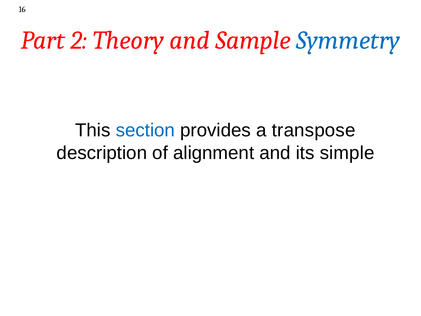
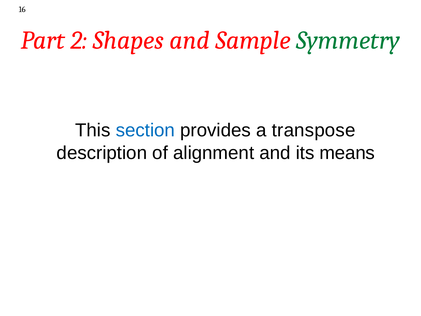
Theory: Theory -> Shapes
Symmetry colour: blue -> green
simple: simple -> means
